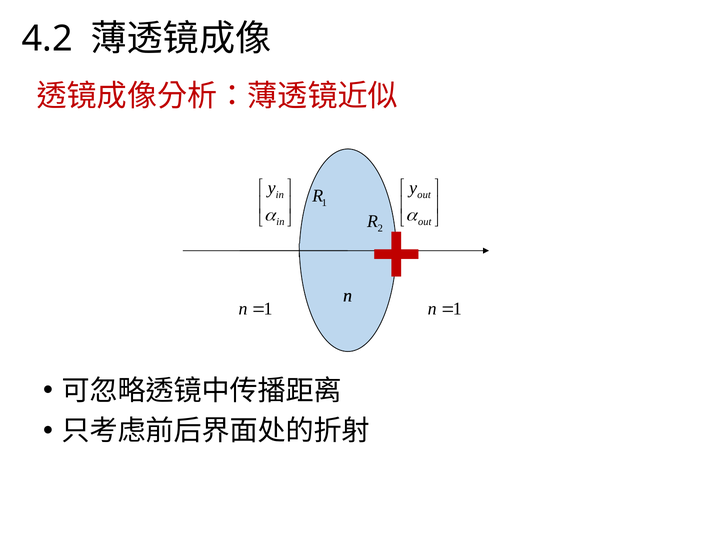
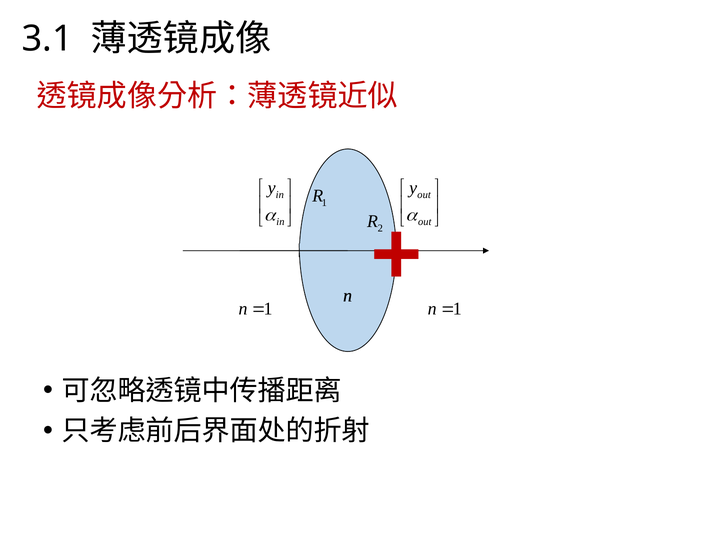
4.2: 4.2 -> 3.1
